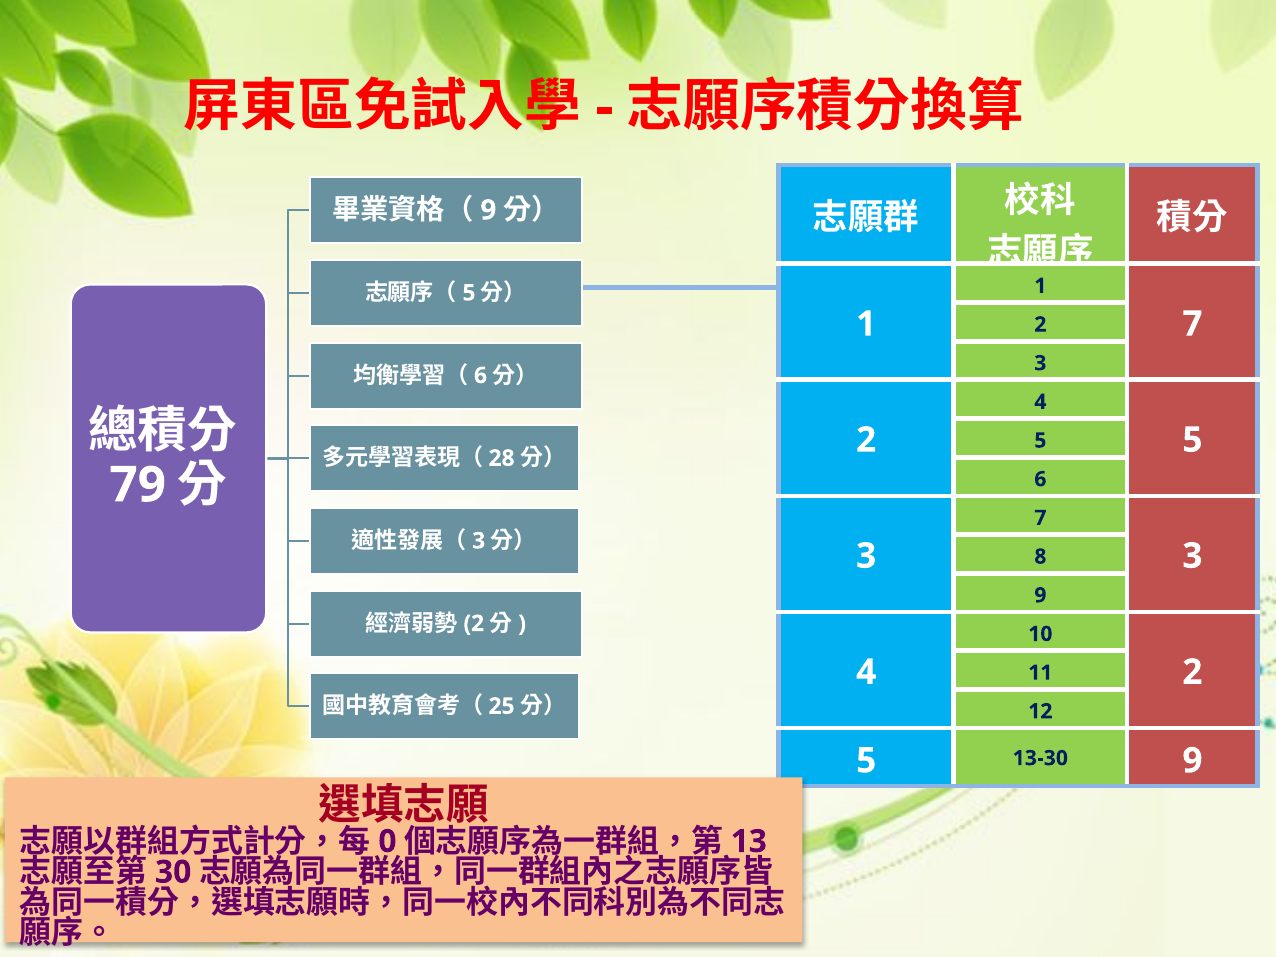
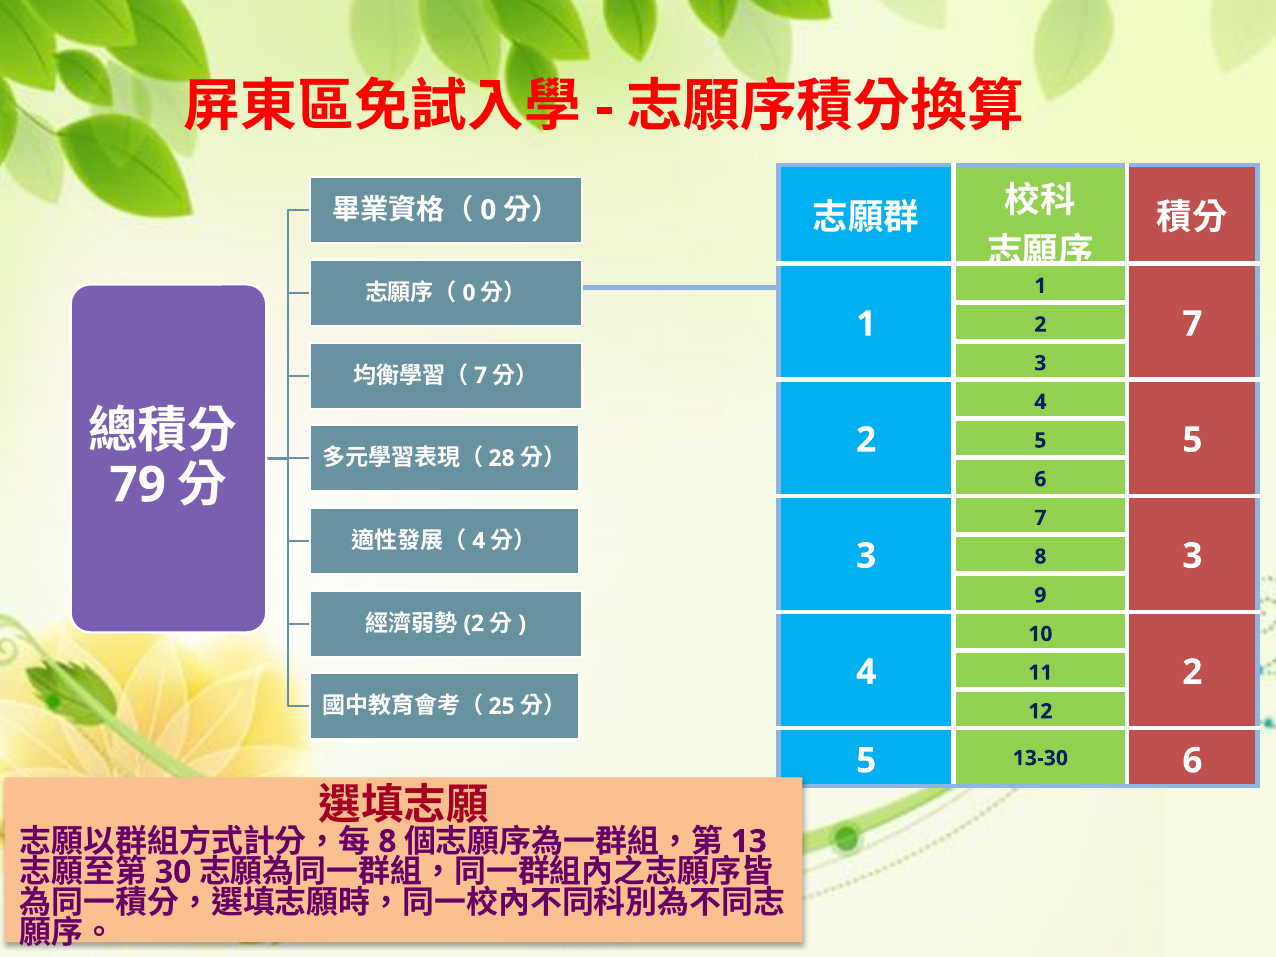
9 at (488, 210): 9 -> 0
5 at (469, 293): 5 -> 0
6 at (481, 376): 6 -> 7
3 at (479, 541): 3 -> 4
13-30 9: 9 -> 6
0 at (387, 841): 0 -> 8
